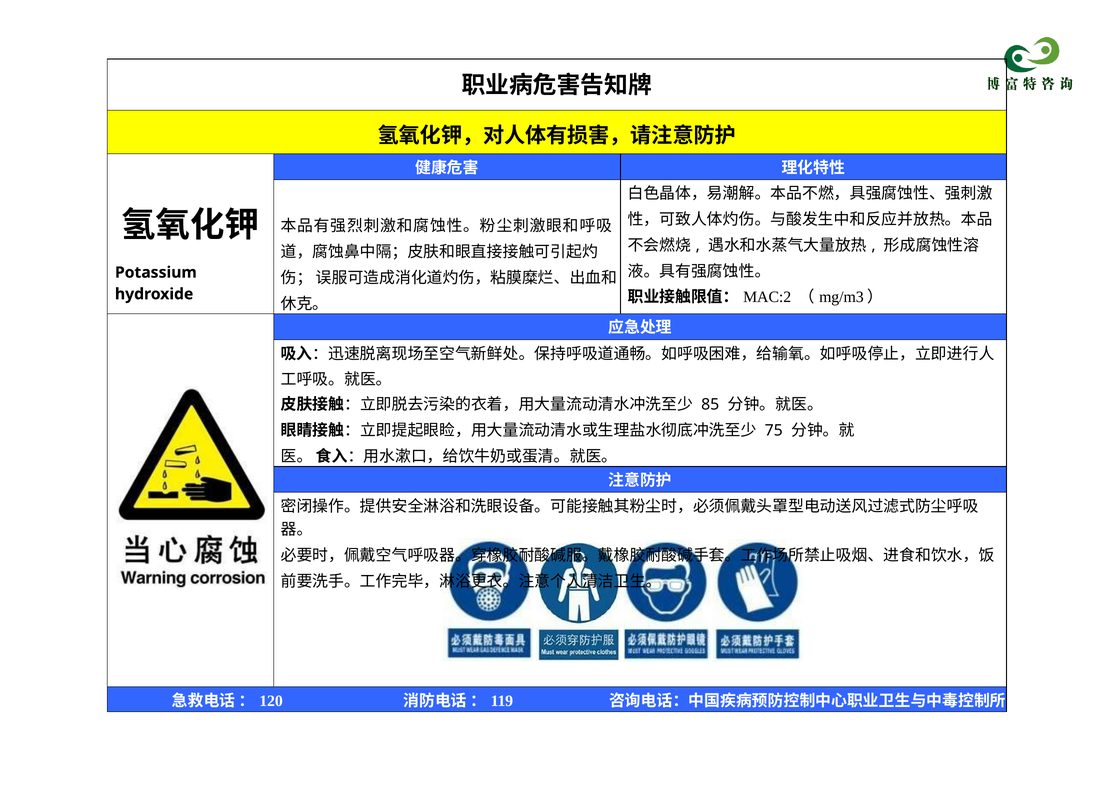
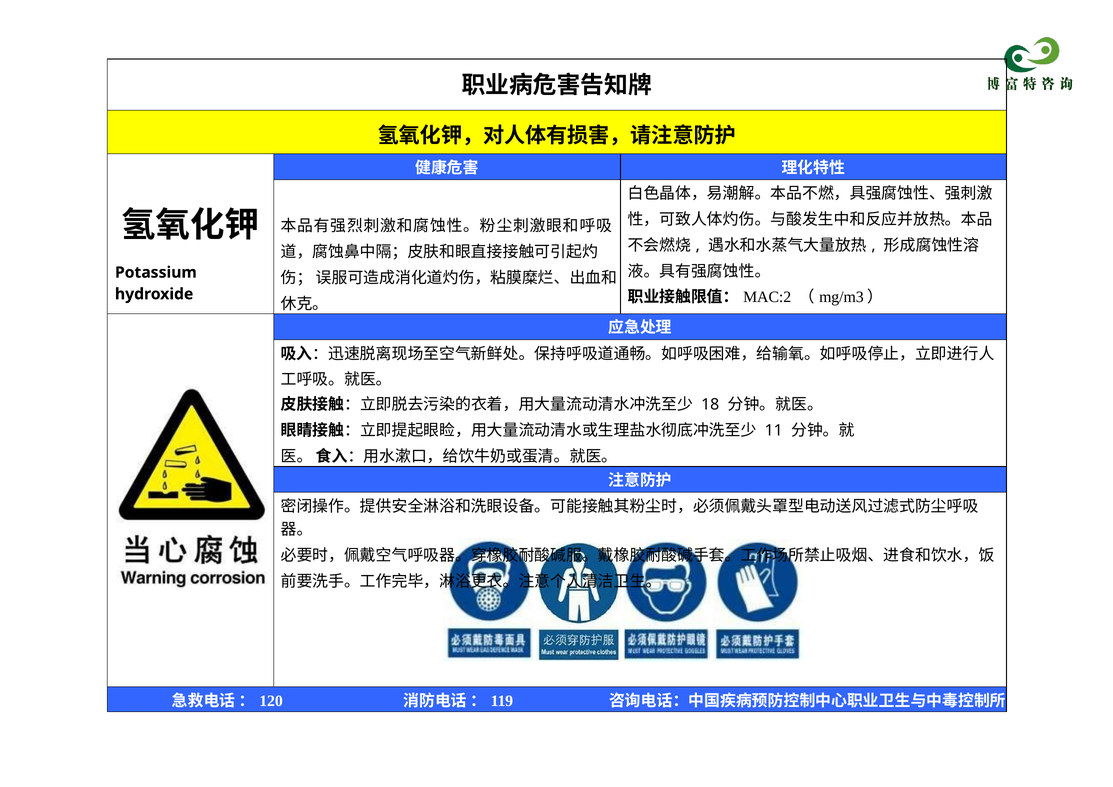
85: 85 -> 18
75: 75 -> 11
